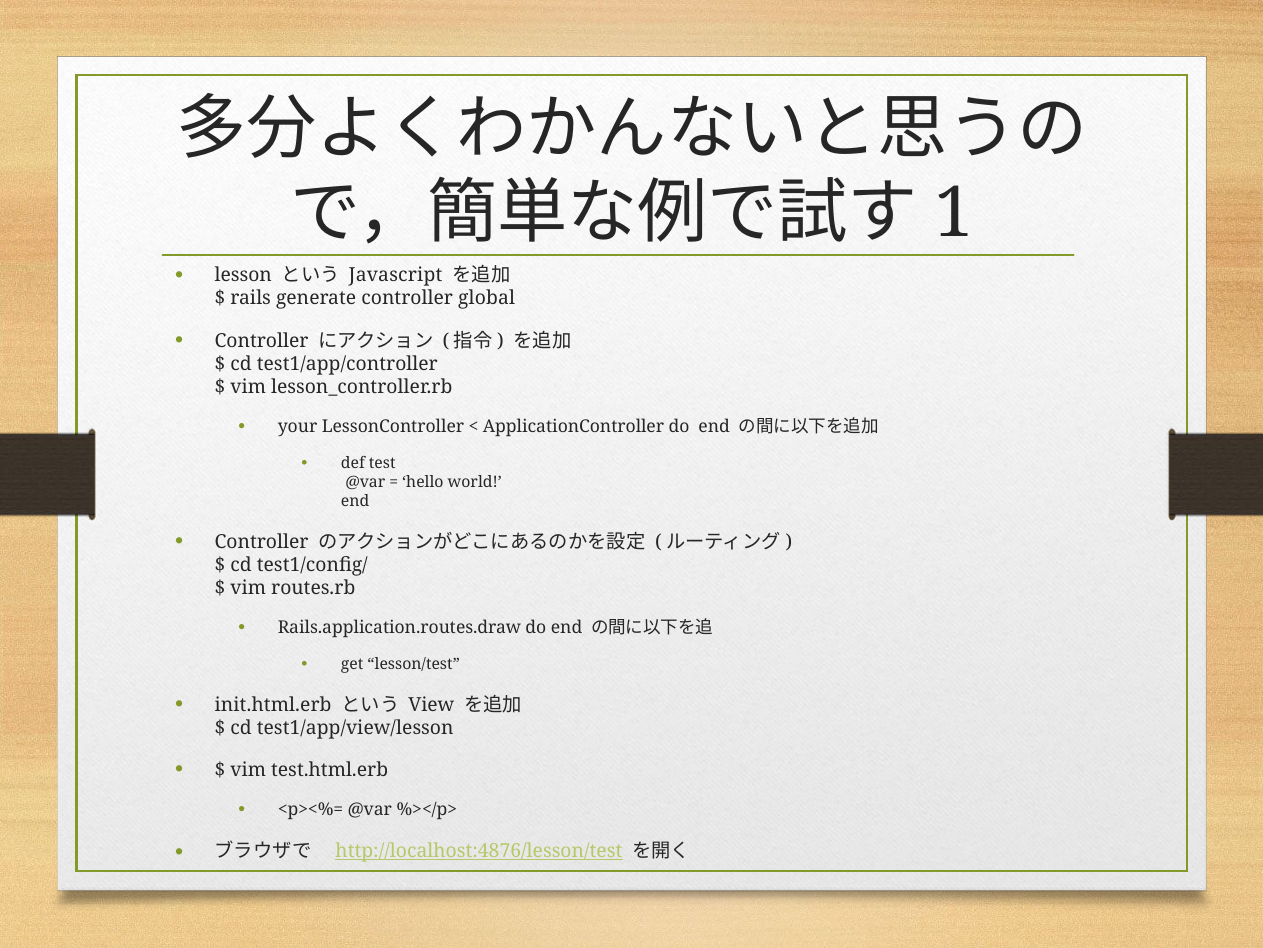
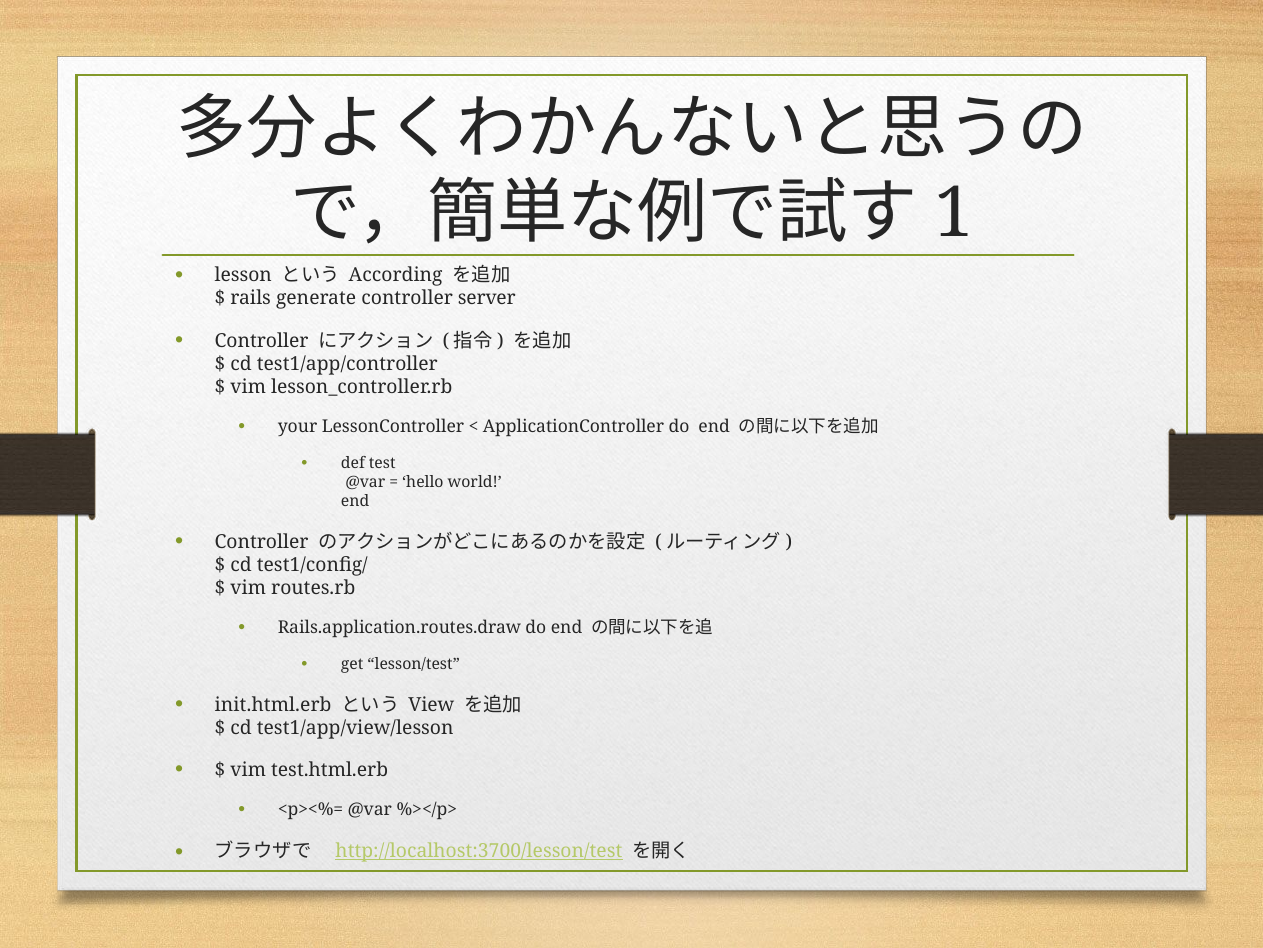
Javascript: Javascript -> According
global: global -> server
http://localhost:4876/lesson/test: http://localhost:4876/lesson/test -> http://localhost:3700/lesson/test
